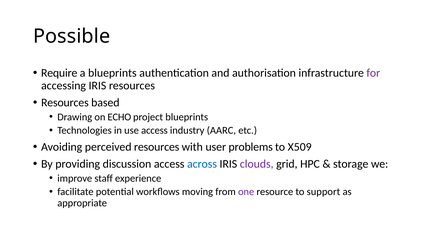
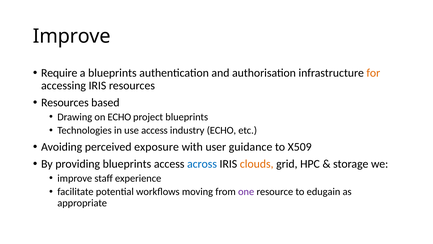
Possible at (72, 36): Possible -> Improve
for colour: purple -> orange
industry AARC: AARC -> ECHO
perceived resources: resources -> exposure
problems: problems -> guidance
providing discussion: discussion -> blueprints
clouds colour: purple -> orange
support: support -> edugain
